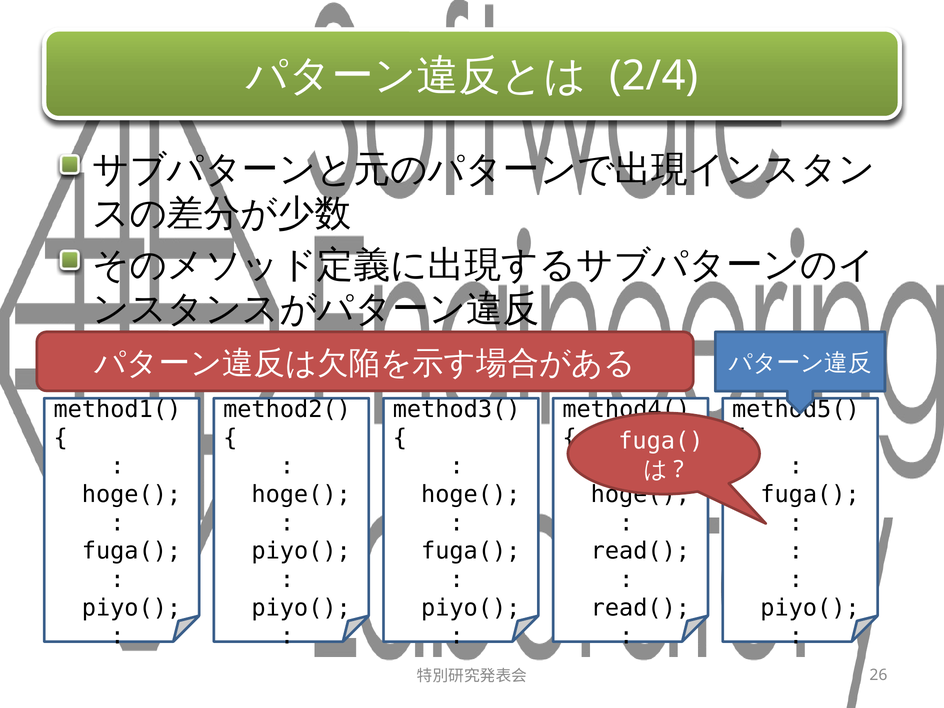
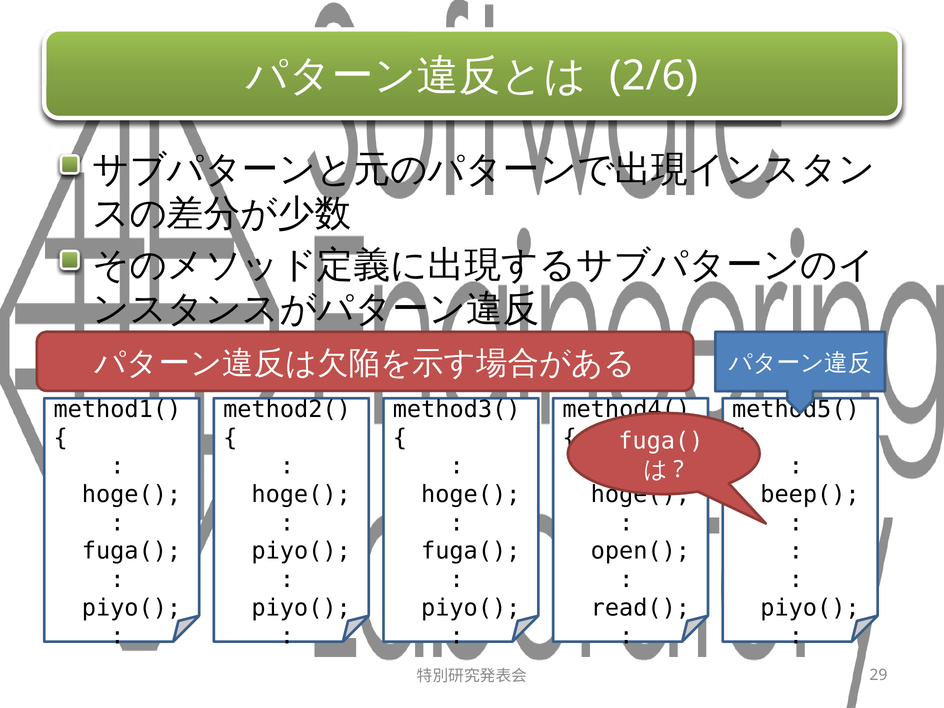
2/4: 2/4 -> 2/6
fuga( at (810, 494): fuga( -> beep(
read( at (640, 551): read( -> open(
26: 26 -> 29
